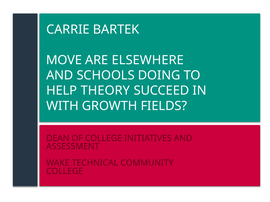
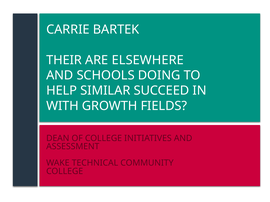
MOVE: MOVE -> THEIR
THEORY: THEORY -> SIMILAR
